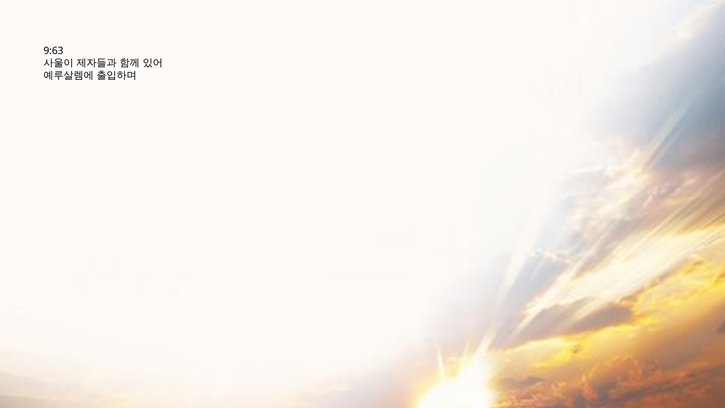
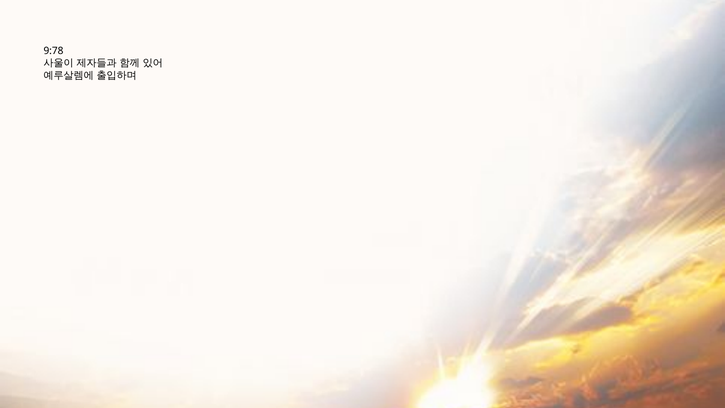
9:63: 9:63 -> 9:78
